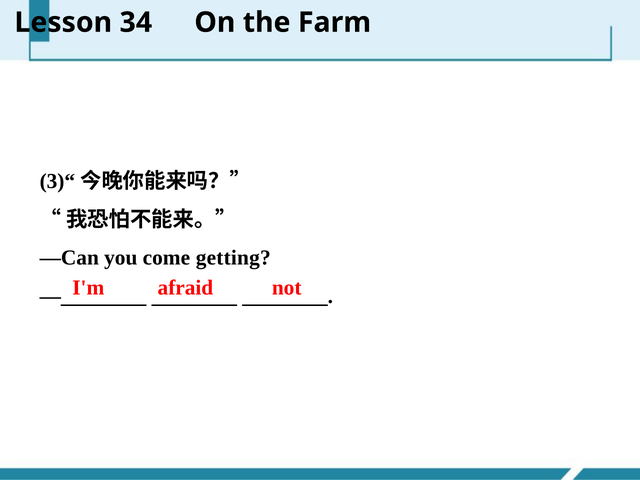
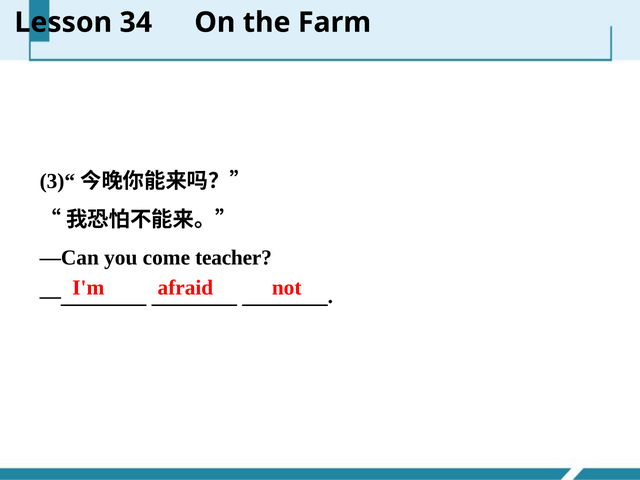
getting: getting -> teacher
